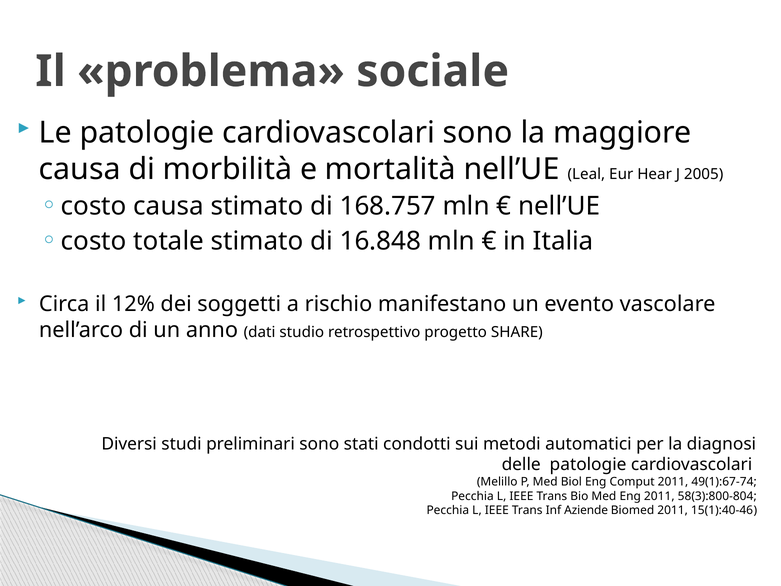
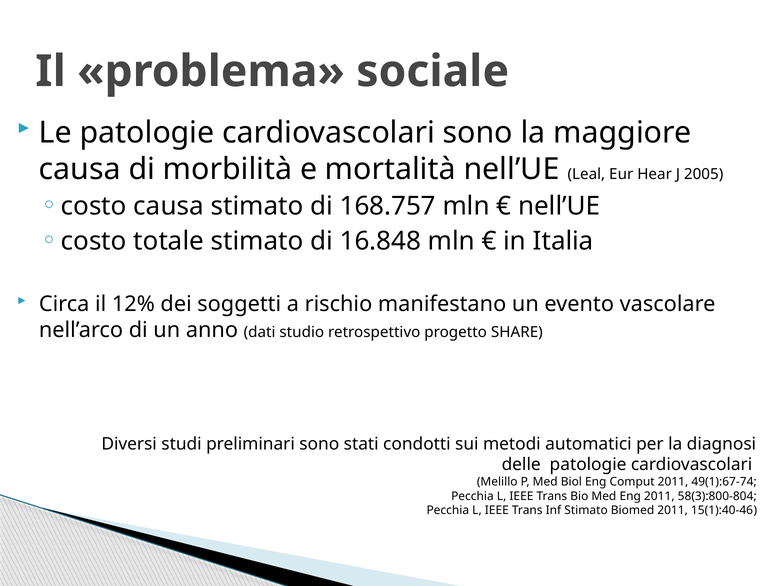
Inf Aziende: Aziende -> Stimato
